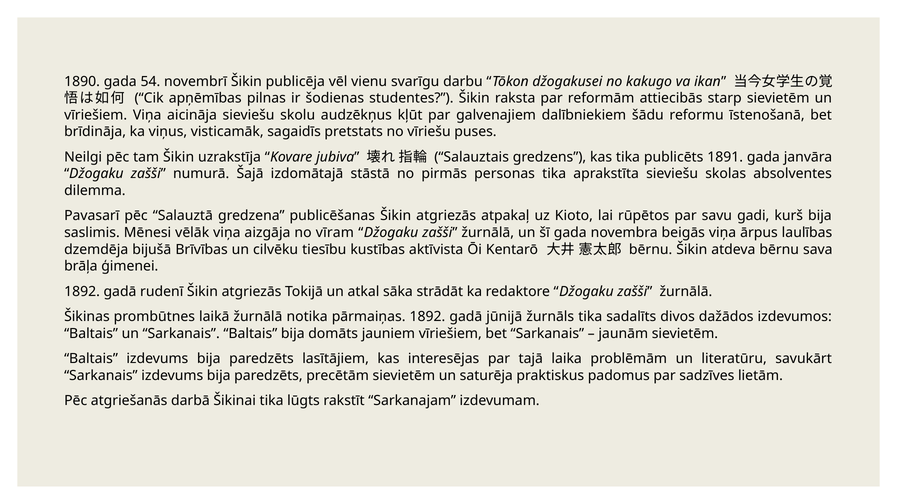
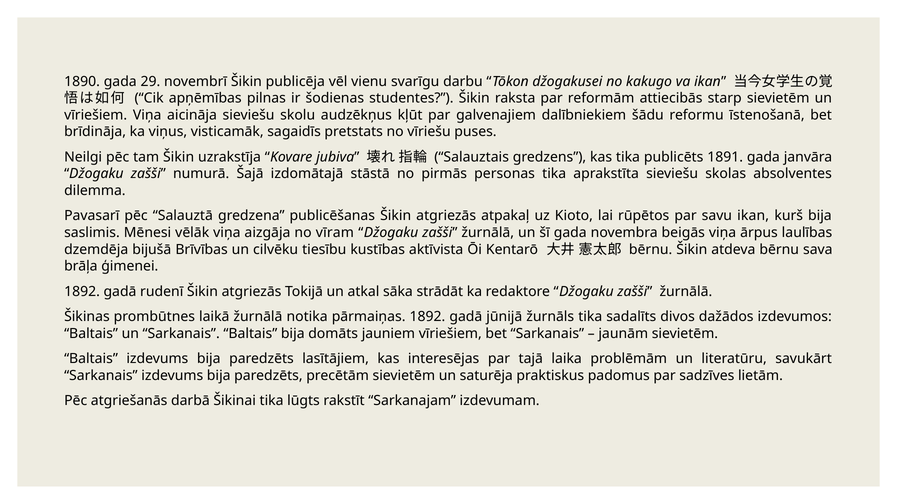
54: 54 -> 29
savu gadi: gadi -> ikan
